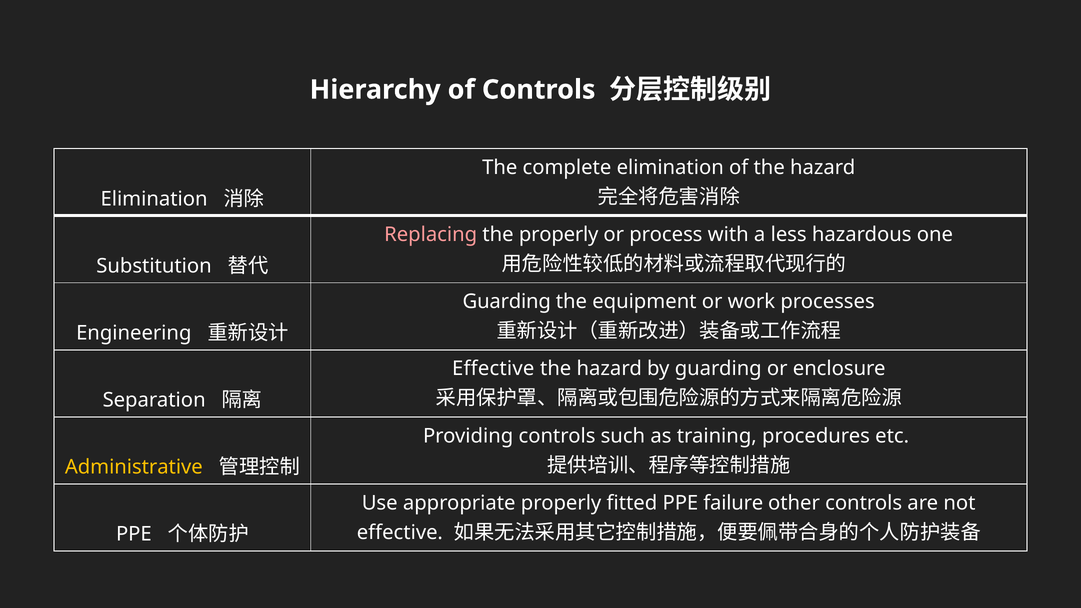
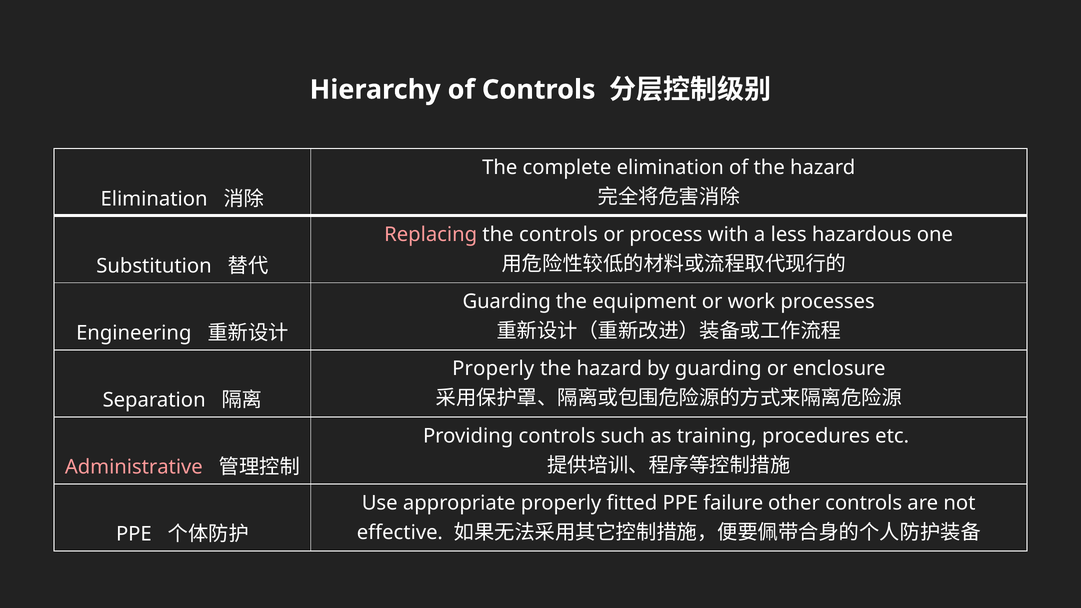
the properly: properly -> controls
Effective at (493, 369): Effective -> Properly
Administrative colour: yellow -> pink
